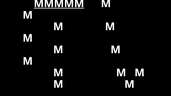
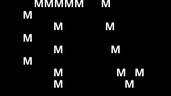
MMMMM underline: present -> none
